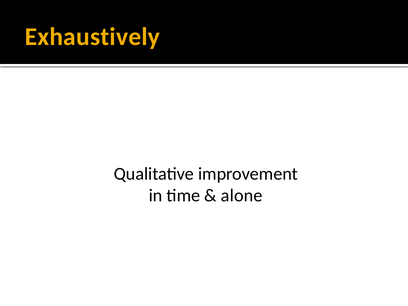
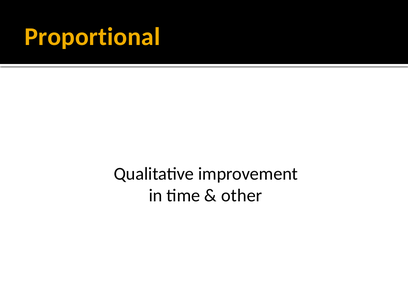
Exhaustively: Exhaustively -> Proportional
alone: alone -> other
